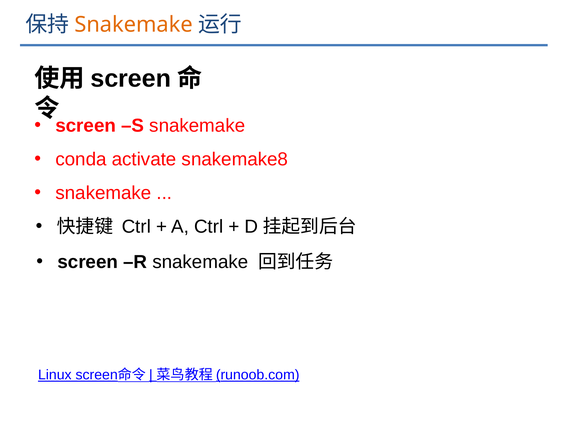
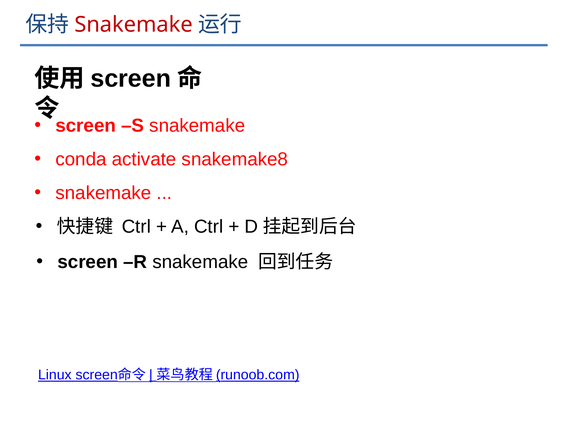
Snakemake at (134, 25) colour: orange -> red
